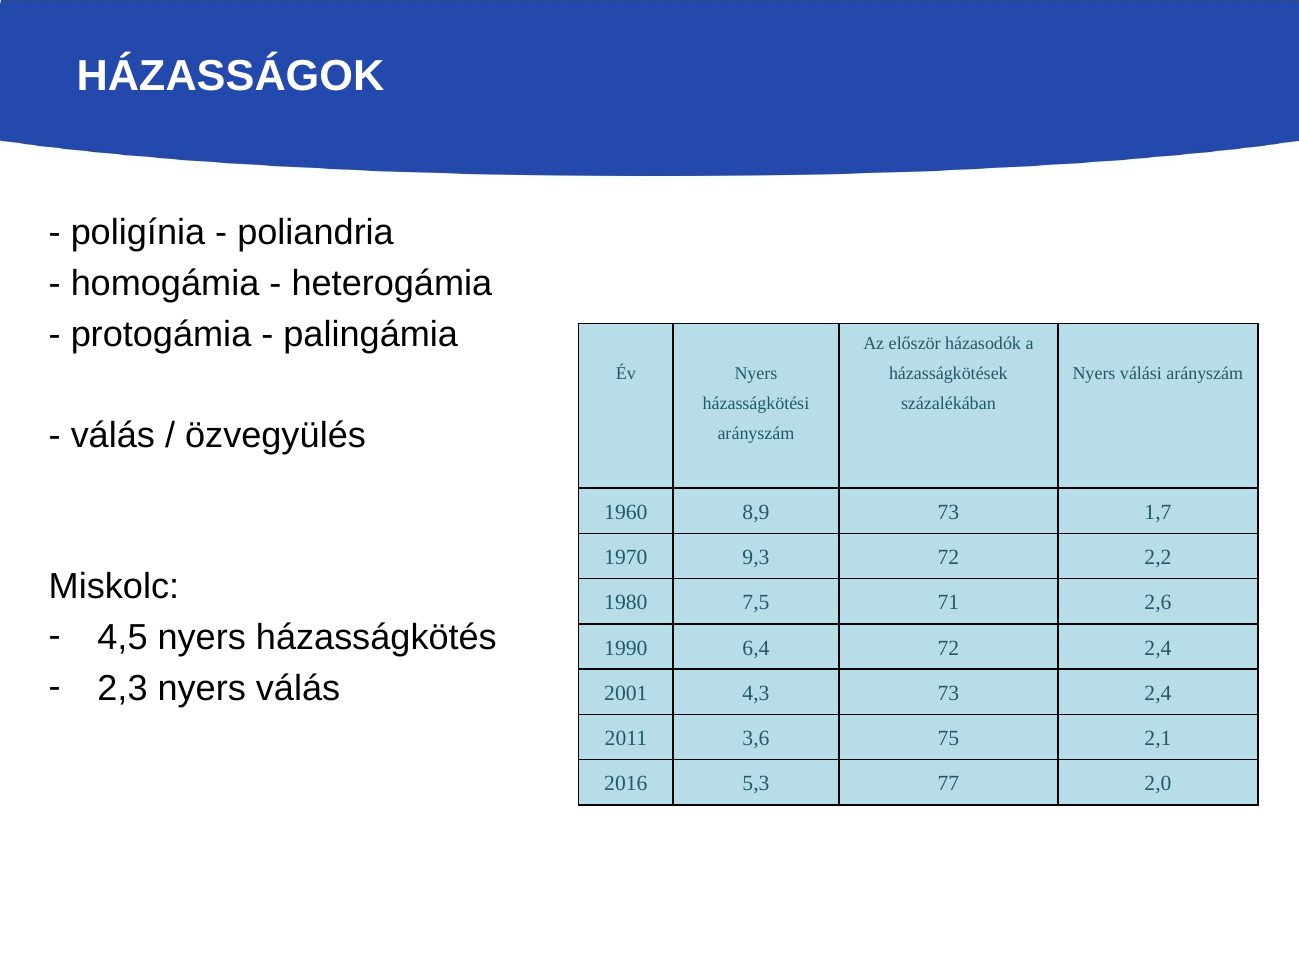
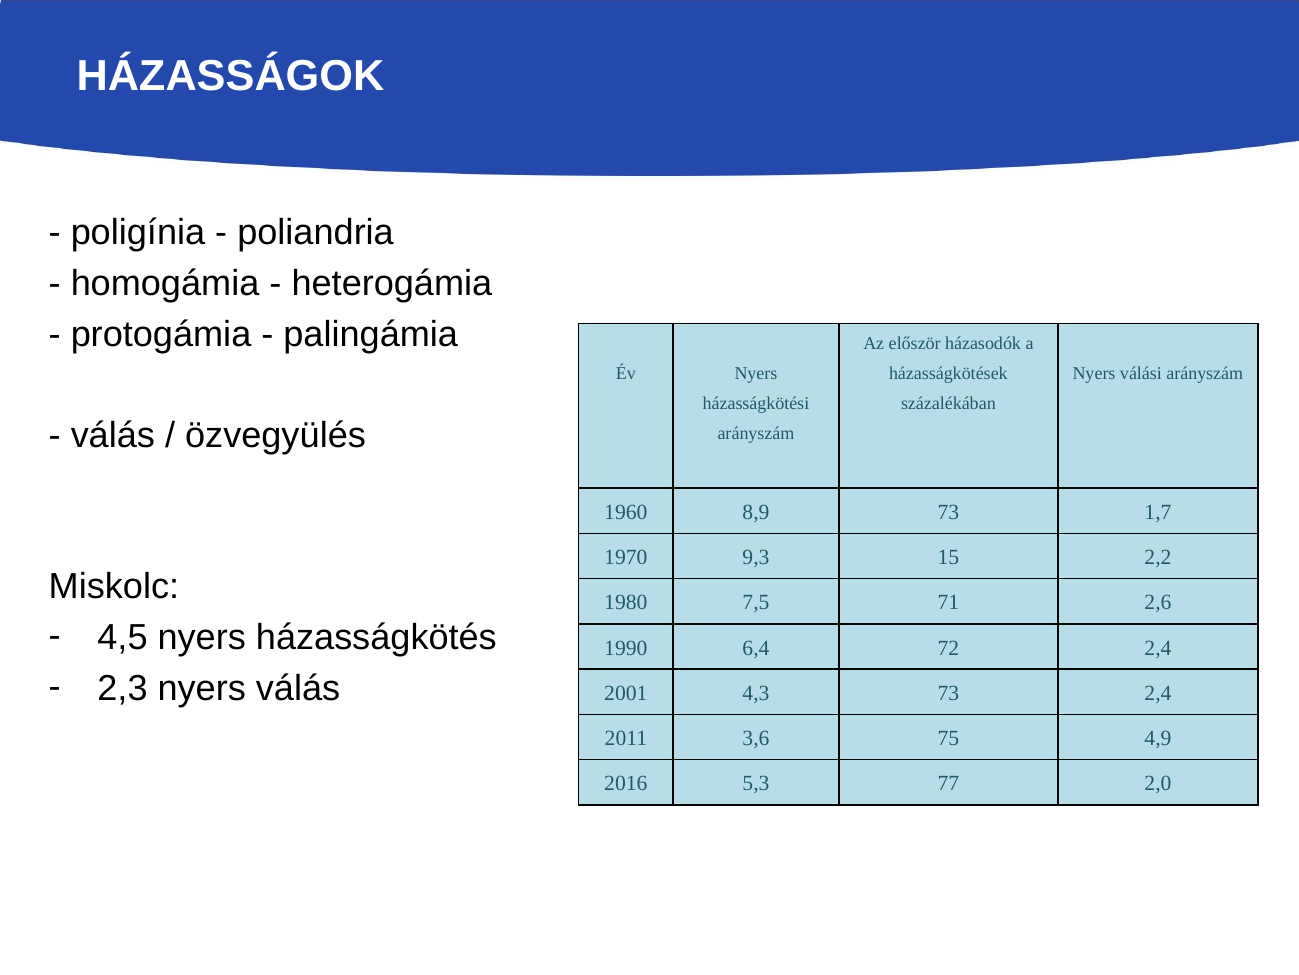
9,3 72: 72 -> 15
2,1: 2,1 -> 4,9
